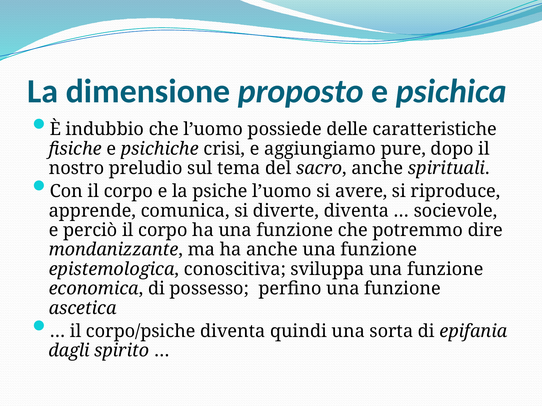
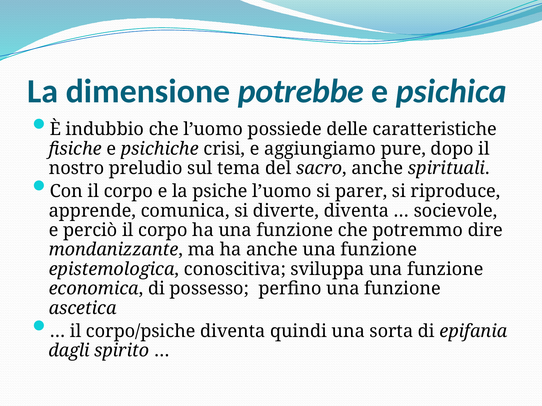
proposto: proposto -> potrebbe
avere: avere -> parer
